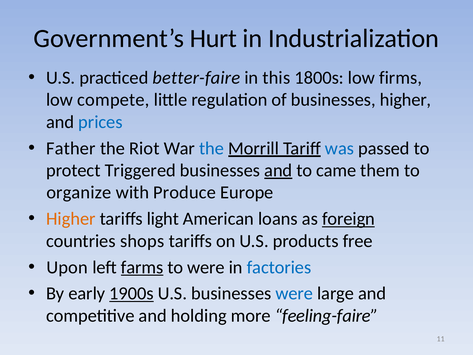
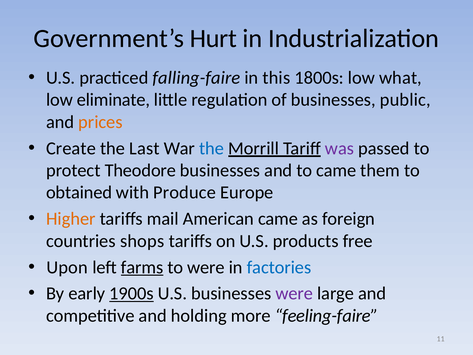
better-faire: better-faire -> falling-faire
firms: firms -> what
compete: compete -> eliminate
businesses higher: higher -> public
prices colour: blue -> orange
Father: Father -> Create
Riot: Riot -> Last
was colour: blue -> purple
Triggered: Triggered -> Theodore
and at (278, 170) underline: present -> none
organize: organize -> obtained
light: light -> mail
American loans: loans -> came
foreign underline: present -> none
were at (294, 293) colour: blue -> purple
